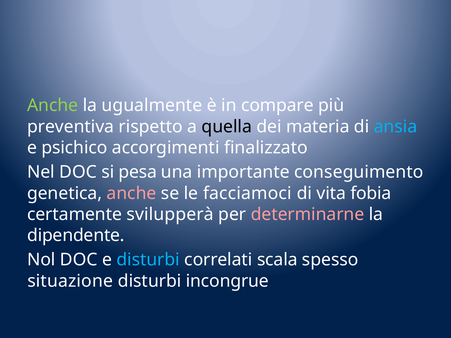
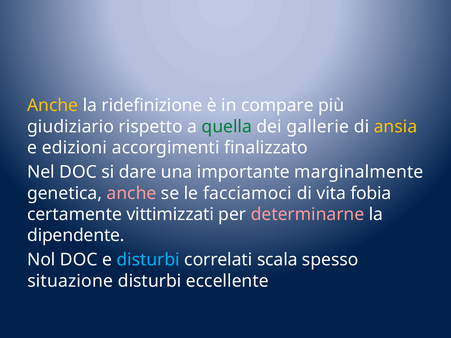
Anche at (53, 106) colour: light green -> yellow
ugualmente: ugualmente -> ridefinizione
preventiva: preventiva -> giudiziario
quella colour: black -> green
materia: materia -> gallerie
ansia colour: light blue -> yellow
psichico: psichico -> edizioni
pesa: pesa -> dare
conseguimento: conseguimento -> marginalmente
svilupperà: svilupperà -> vittimizzati
incongrue: incongrue -> eccellente
